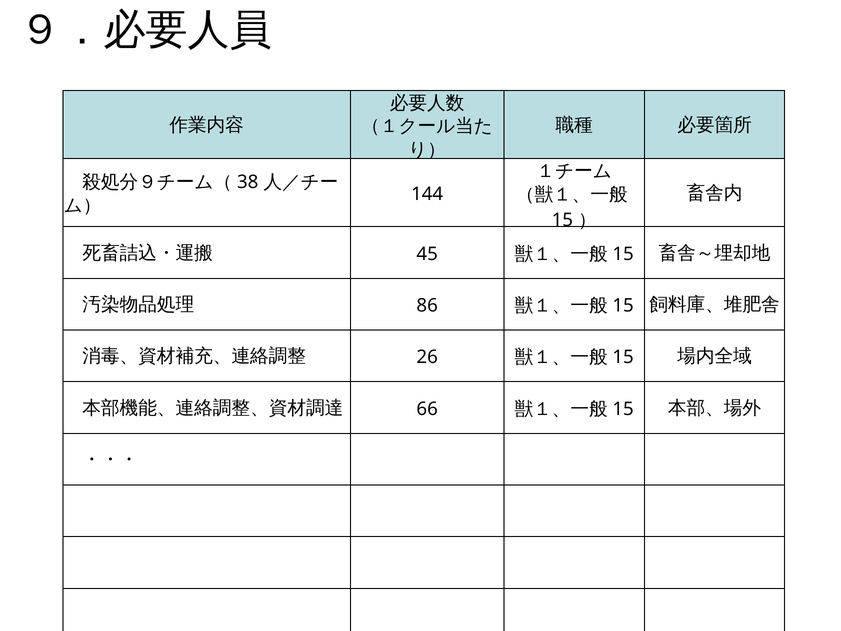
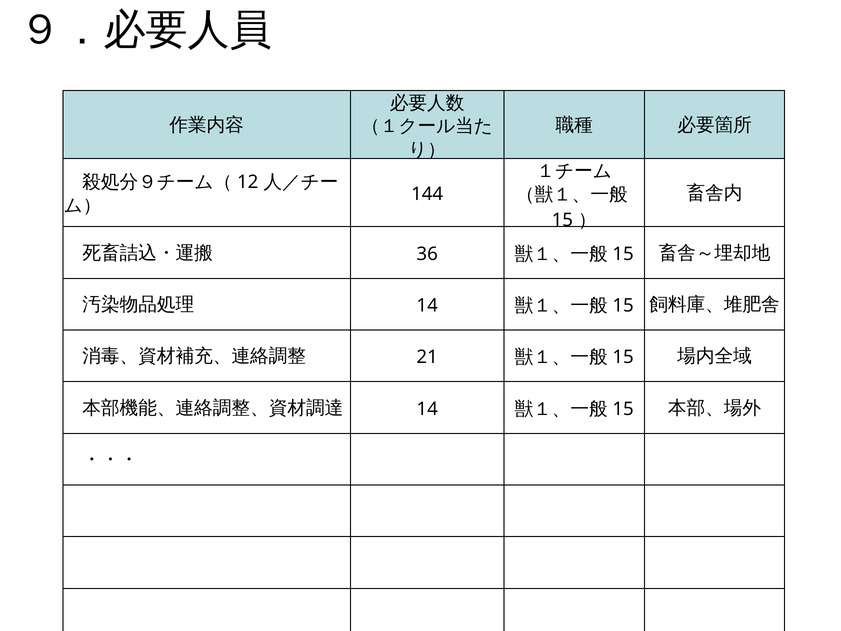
38: 38 -> 12
45: 45 -> 36
86 at (427, 305): 86 -> 14
26: 26 -> 21
66 at (427, 409): 66 -> 14
